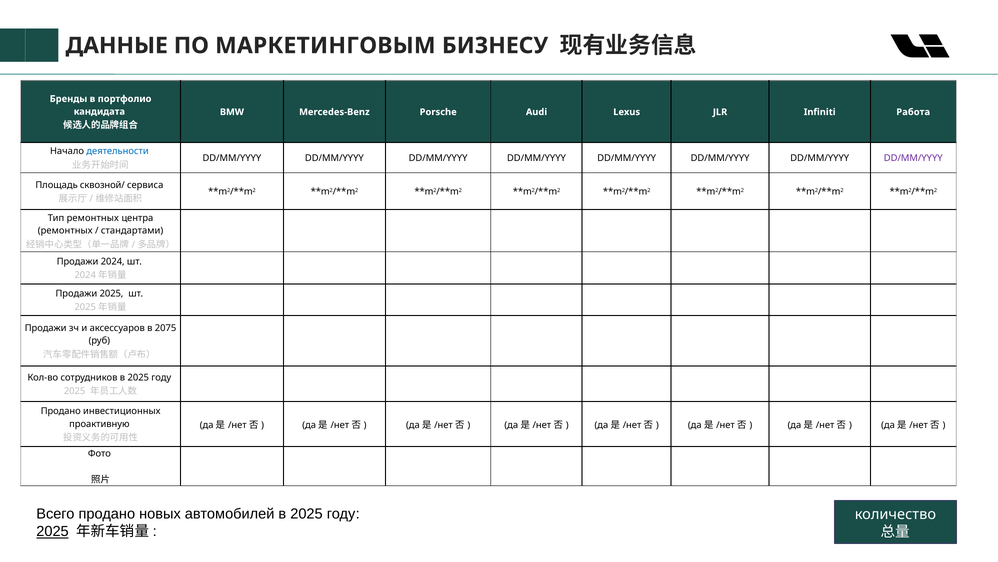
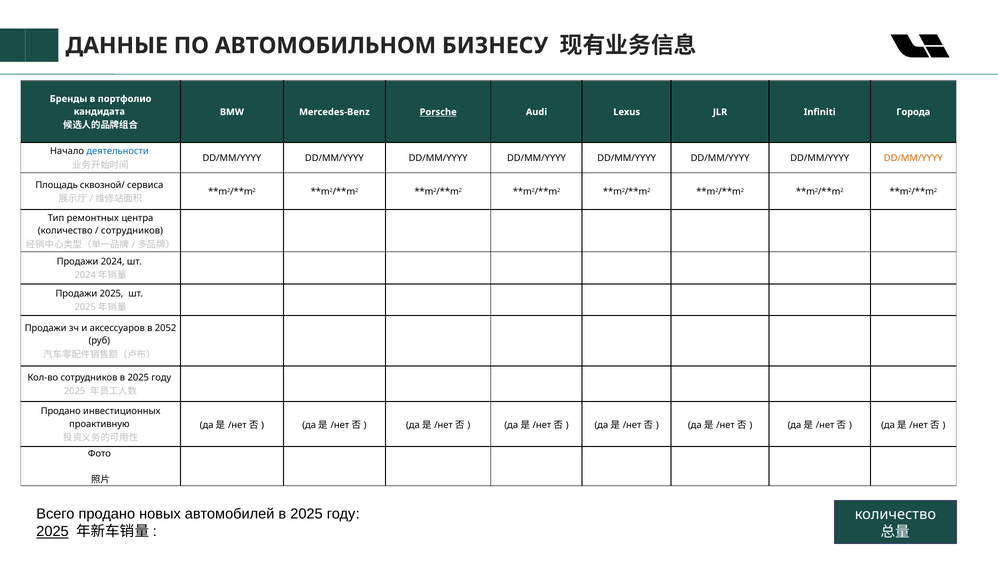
МАРКЕТИНГОВЫМ: МАРКЕТИНГОВЫМ -> АВТОМОБИЛЬНОМ
Porsche underline: none -> present
Работа: Работа -> Города
DD/MM/YYYY at (913, 158) colour: purple -> orange
ремонтных at (65, 231): ремонтных -> количество
стандартами at (132, 231): стандартами -> сотрудников
2075: 2075 -> 2052
